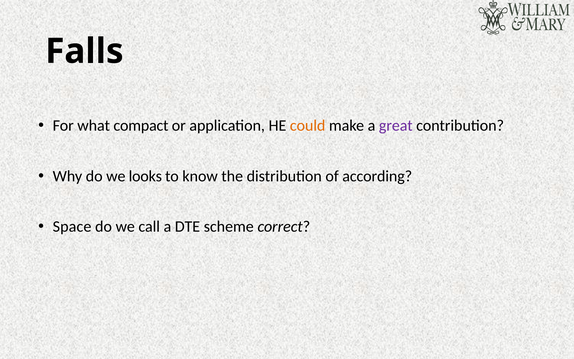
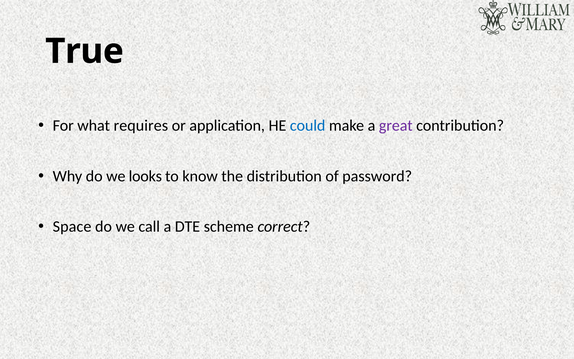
Falls: Falls -> True
compact: compact -> requires
could colour: orange -> blue
according: according -> password
